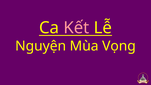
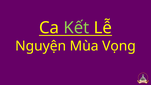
Kết colour: pink -> light green
